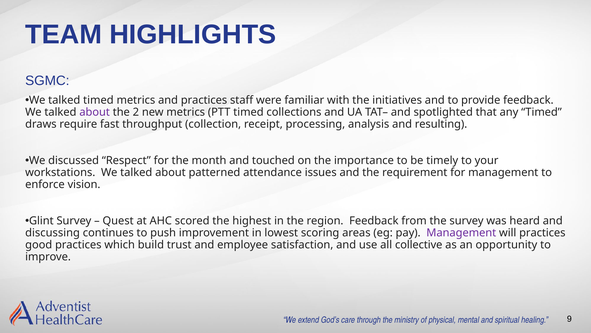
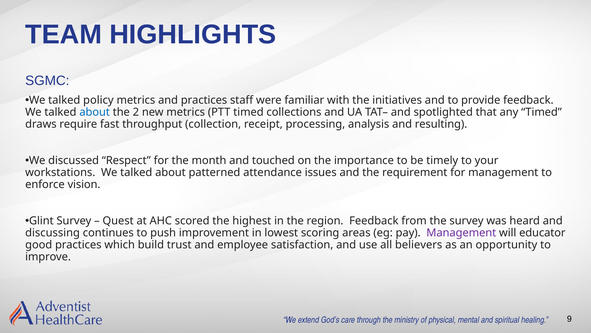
talked timed: timed -> policy
about at (95, 112) colour: purple -> blue
will practices: practices -> educator
collective: collective -> believers
